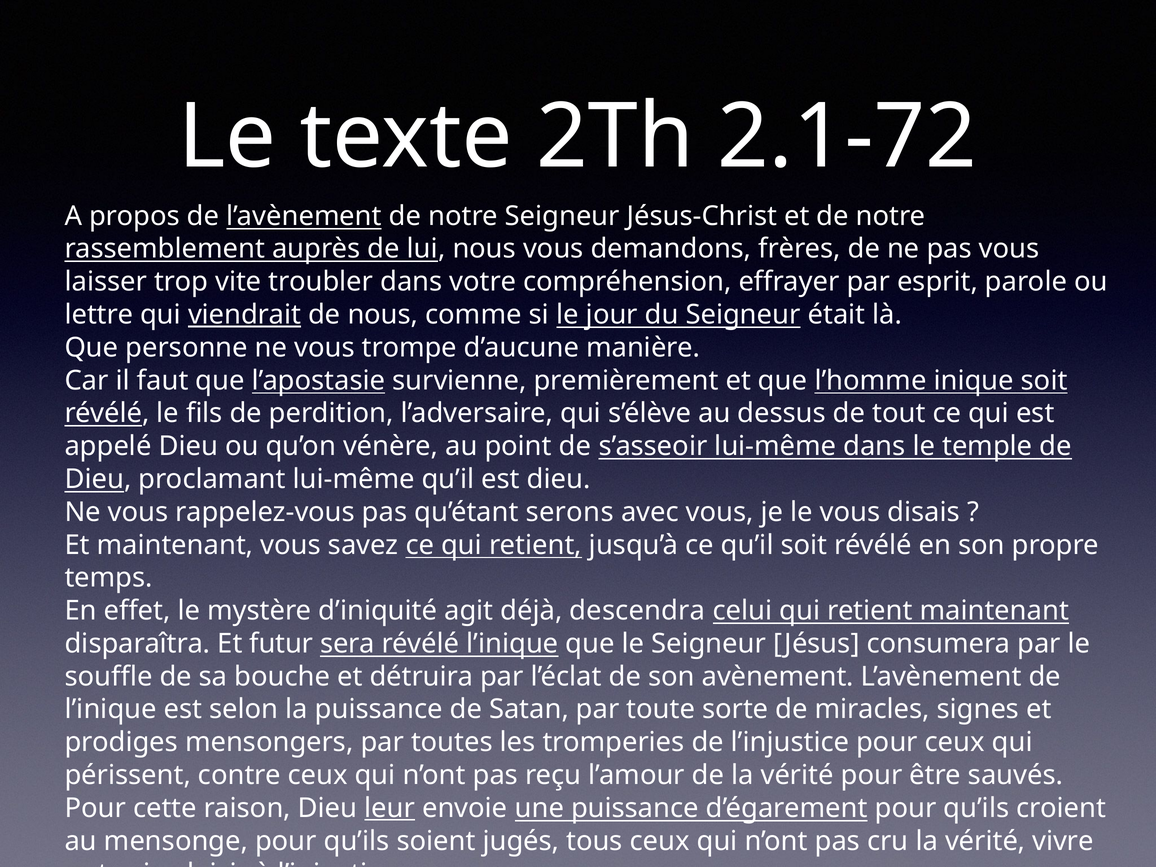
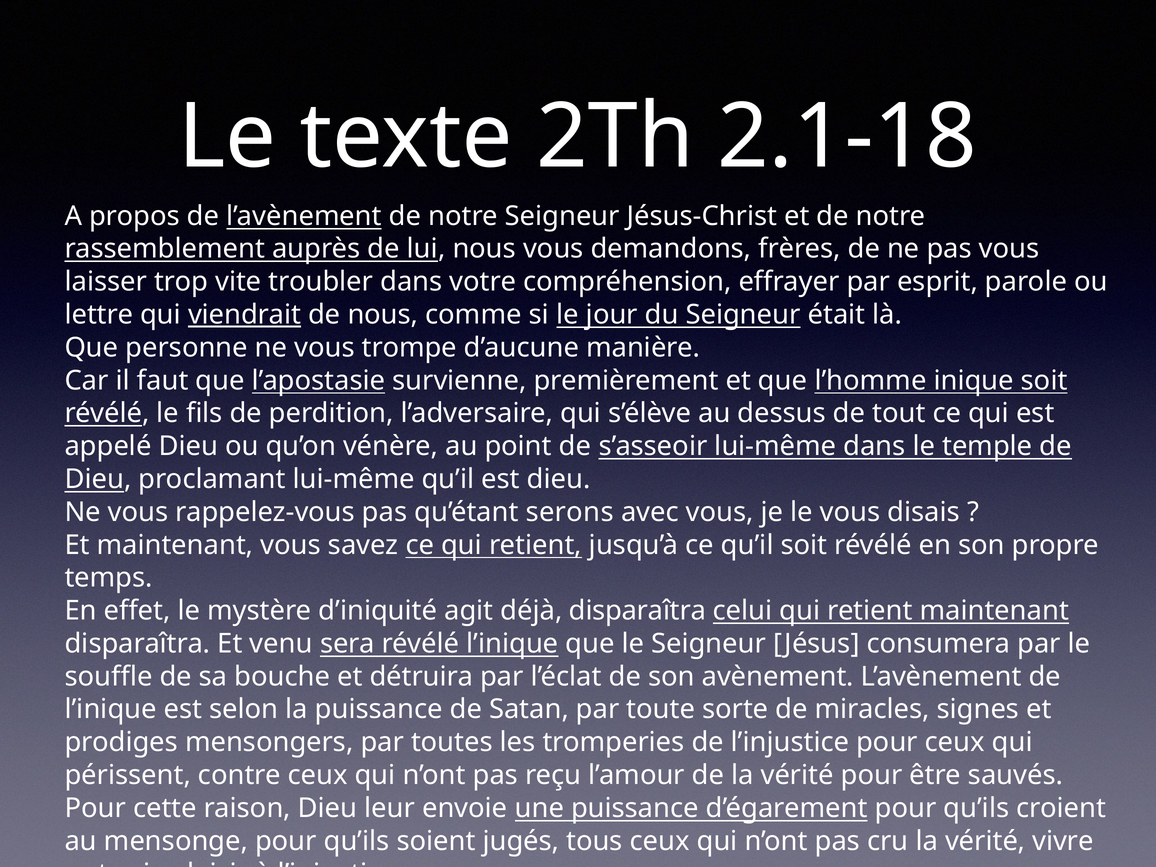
2.1-72: 2.1-72 -> 2.1-18
déjà descendra: descendra -> disparaîtra
futur: futur -> venu
leur underline: present -> none
